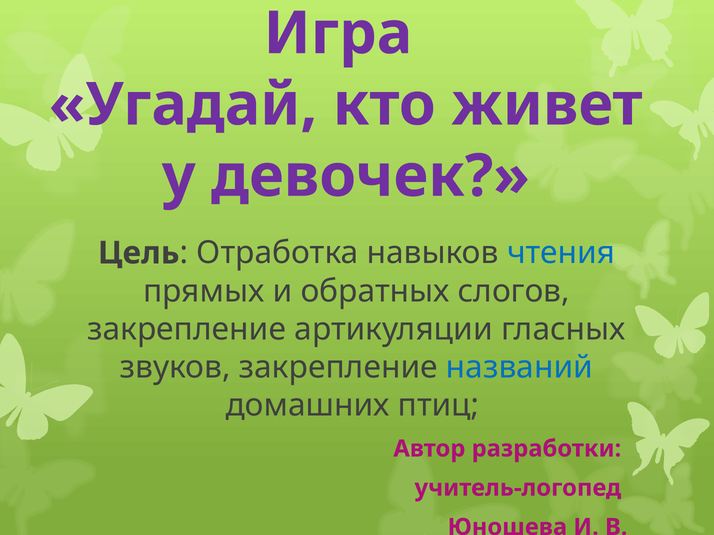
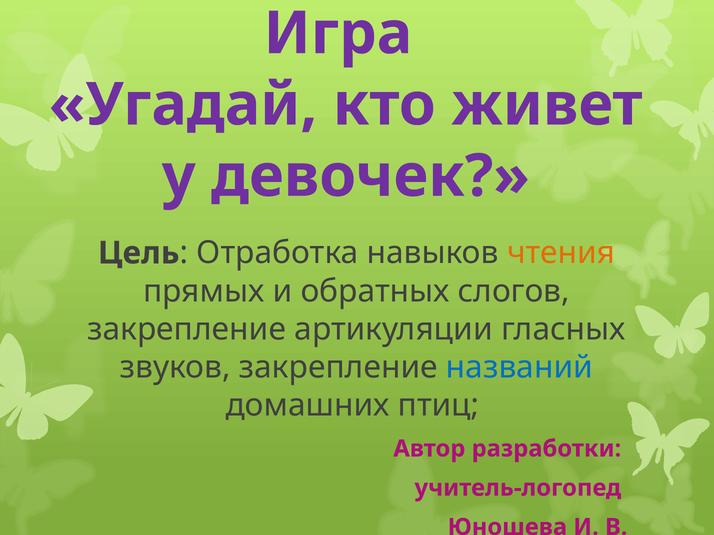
чтения colour: blue -> orange
